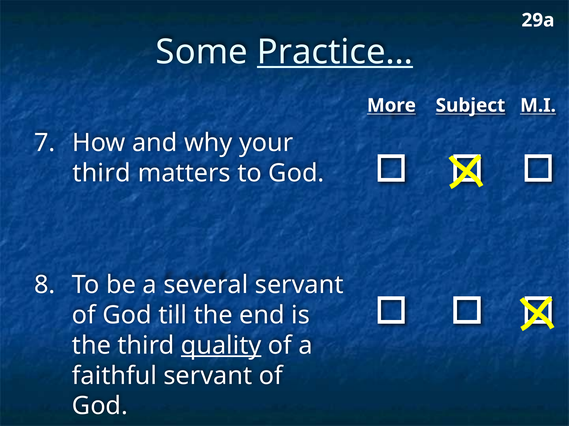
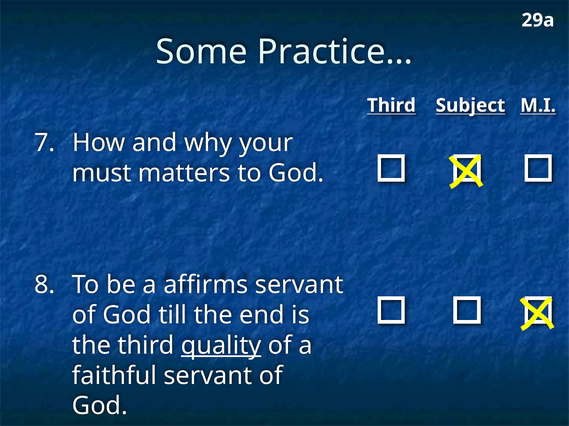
Practice… underline: present -> none
More at (391, 106): More -> Third
third at (101, 173): third -> must
several: several -> affirms
